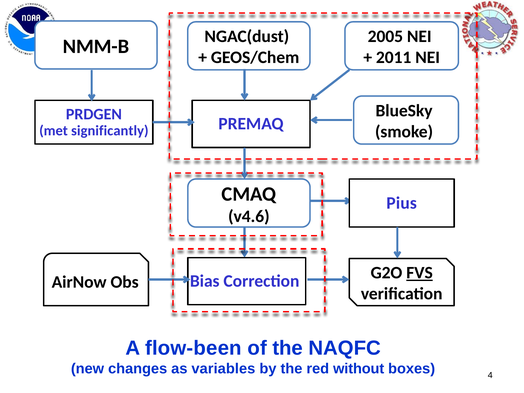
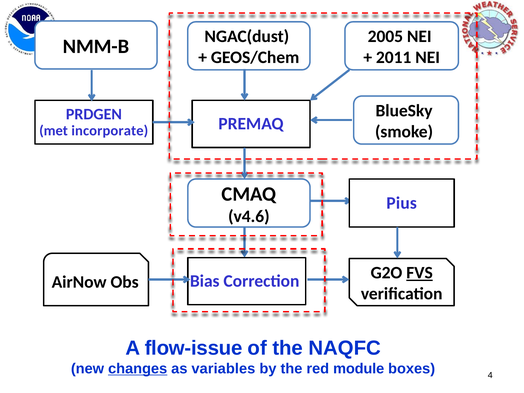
significantly: significantly -> incorporate
flow-been: flow-been -> flow-issue
changes underline: none -> present
without: without -> module
